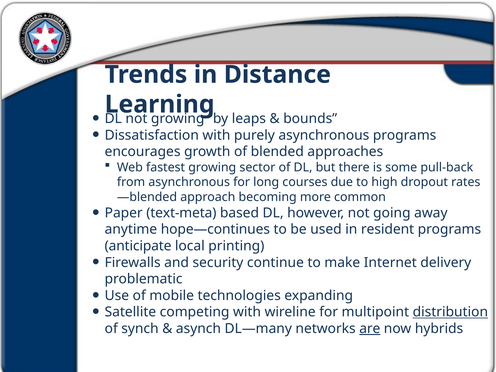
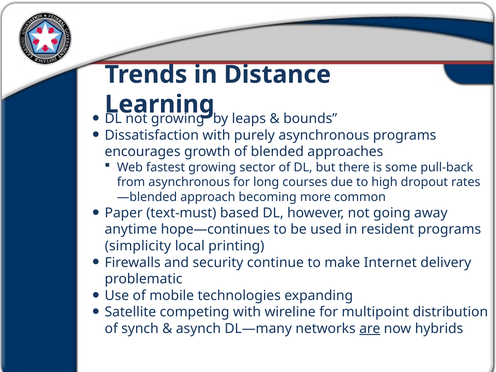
text-meta: text-meta -> text-must
anticipate: anticipate -> simplicity
distribution underline: present -> none
